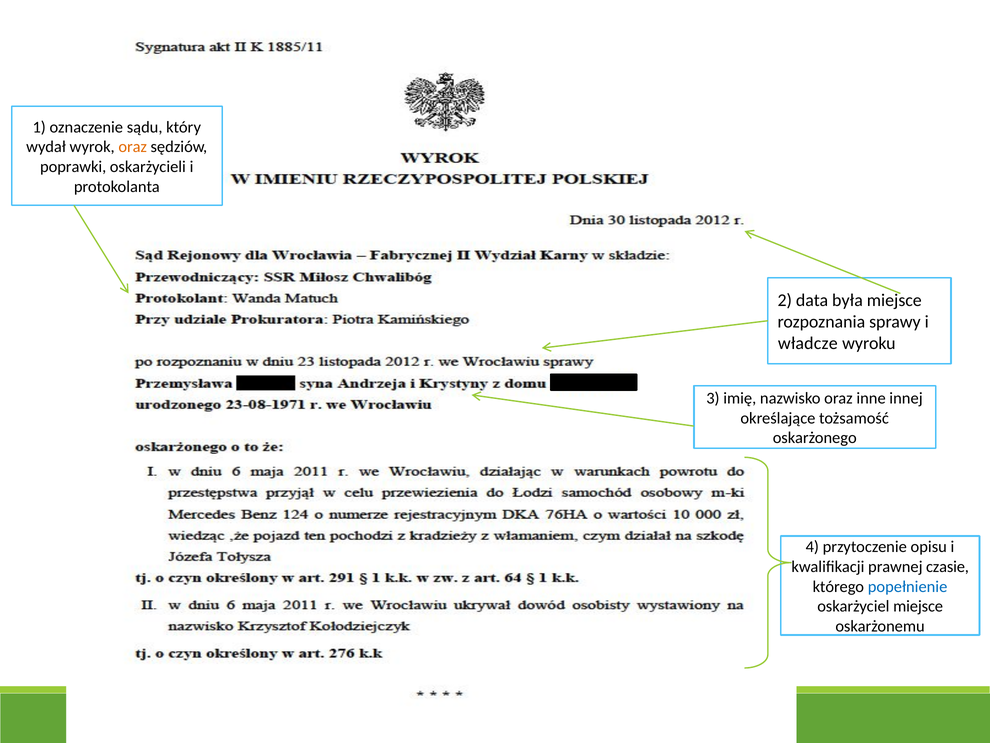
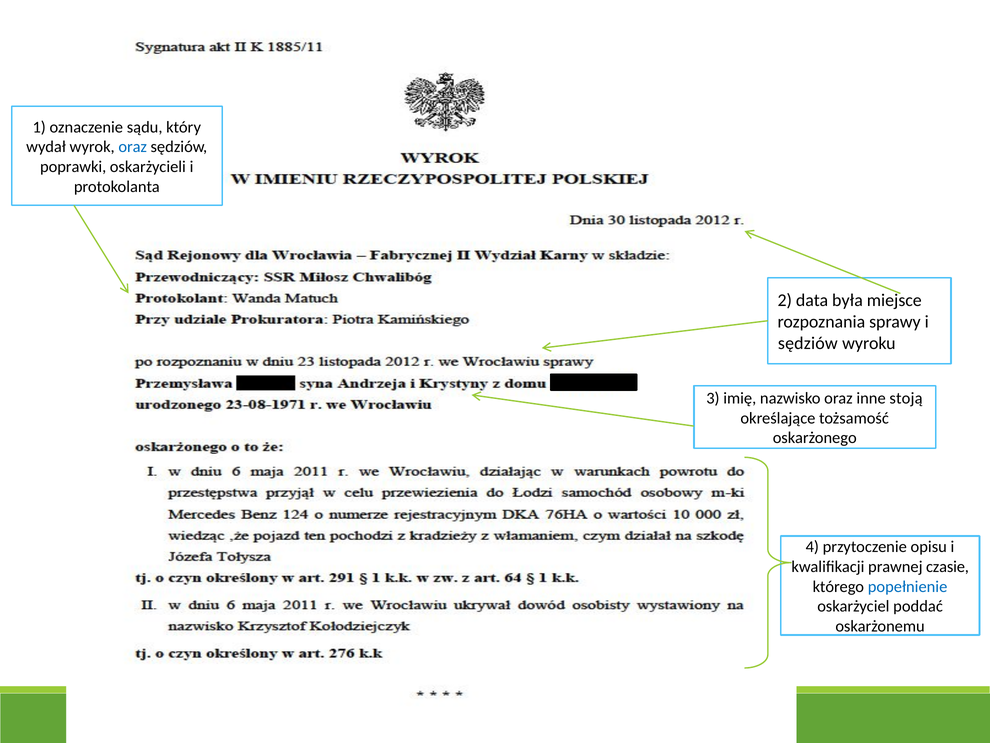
oraz at (133, 147) colour: orange -> blue
władcze at (808, 343): władcze -> sędziów
innej: innej -> stoją
oskarżyciel miejsce: miejsce -> poddać
